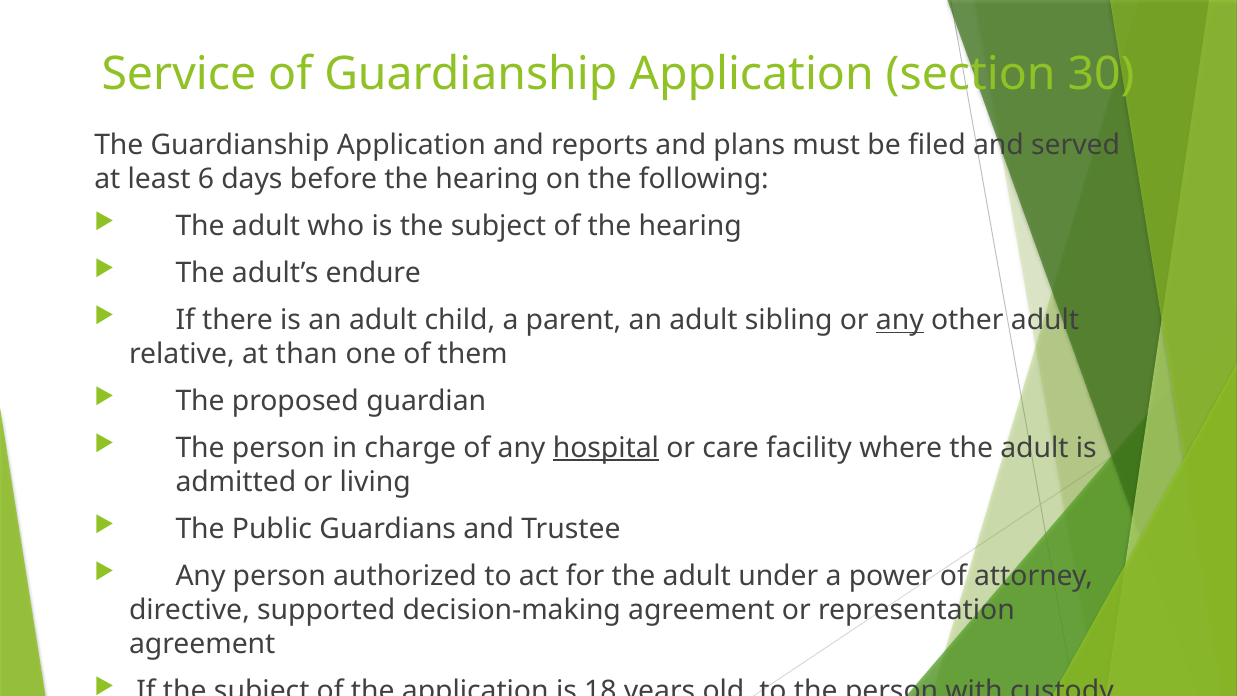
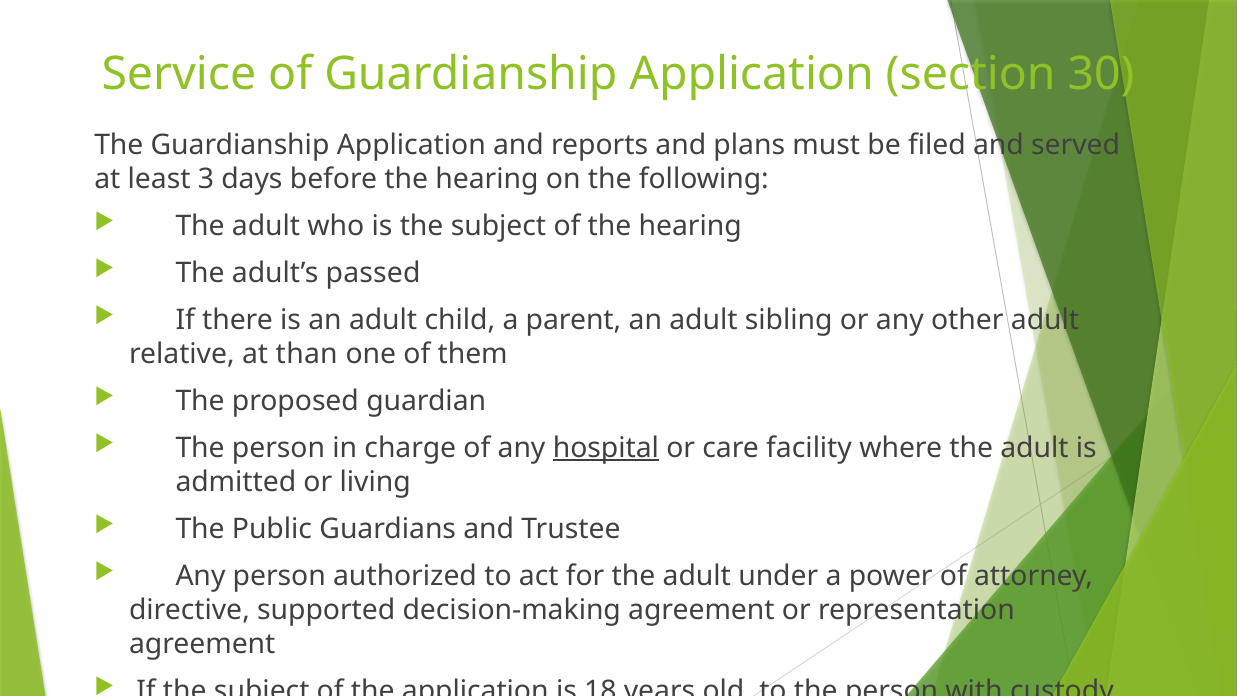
6: 6 -> 3
endure: endure -> passed
any at (900, 320) underline: present -> none
